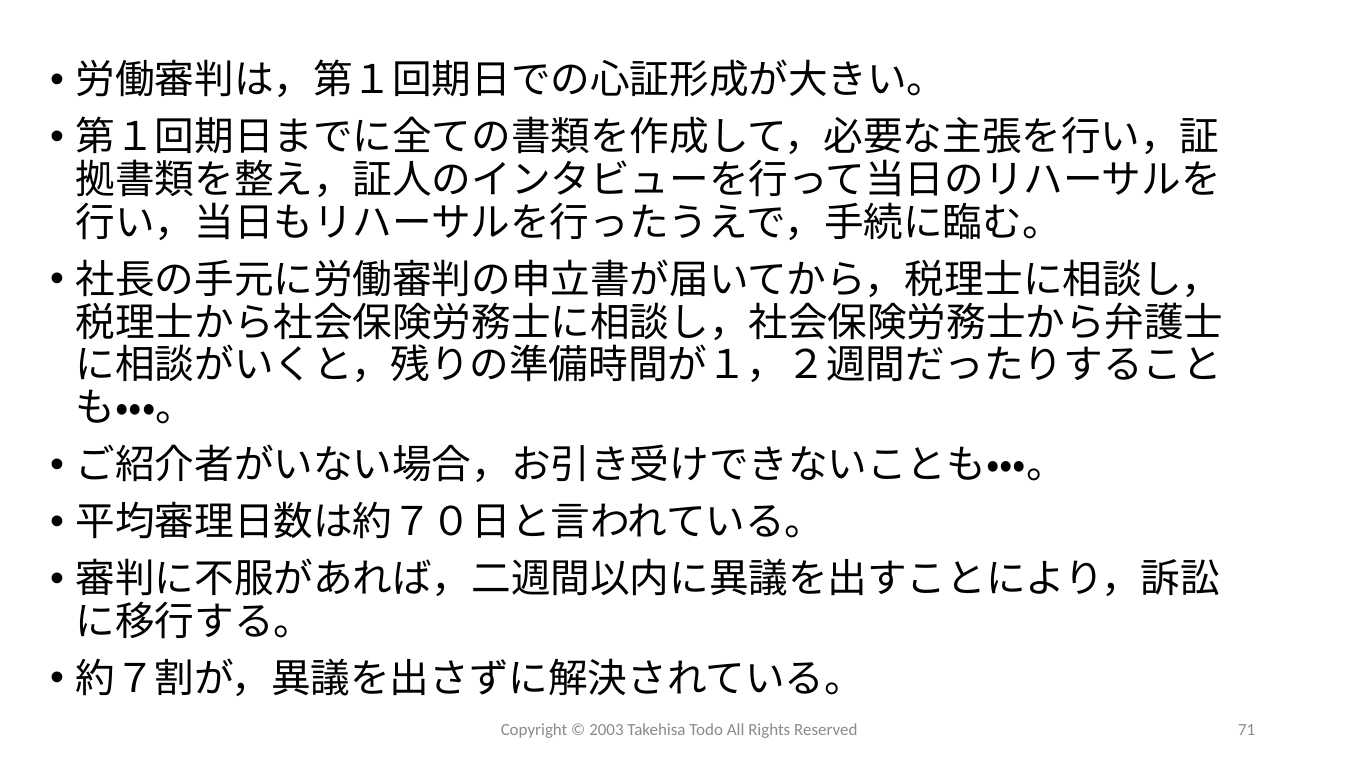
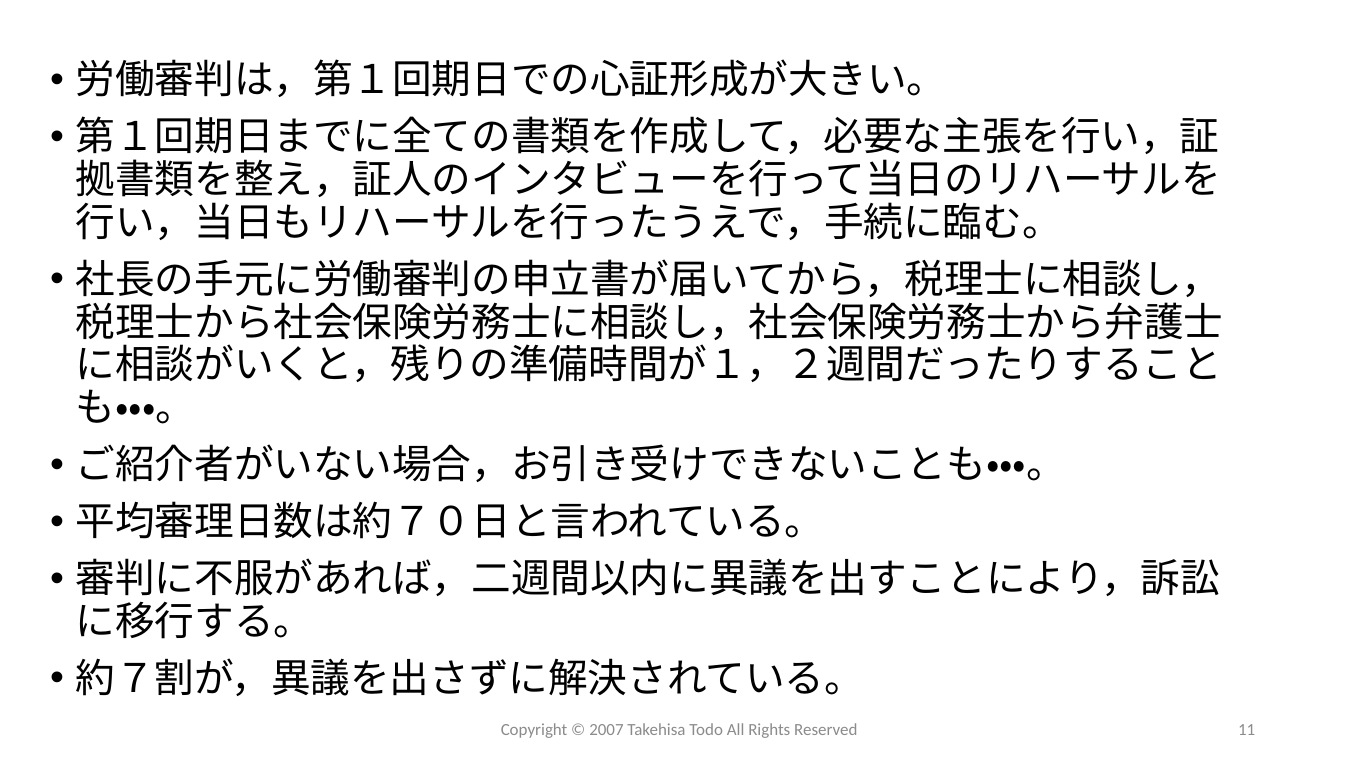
2003: 2003 -> 2007
71: 71 -> 11
